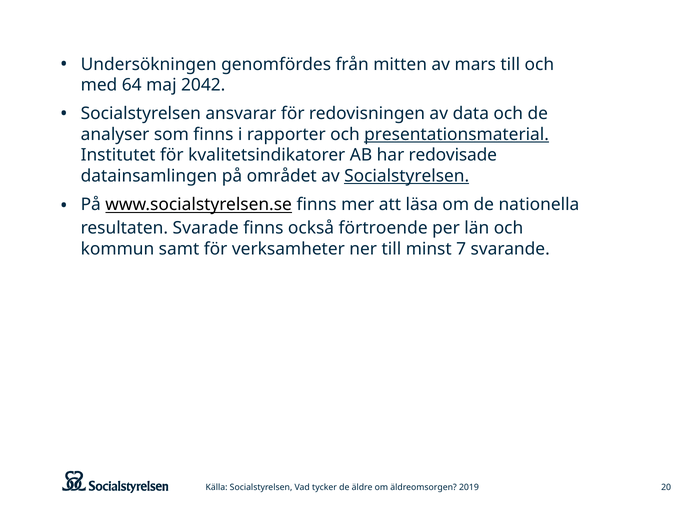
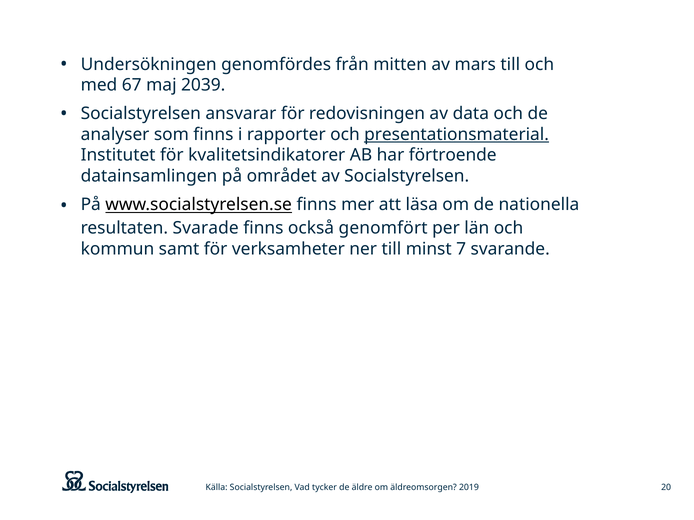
64: 64 -> 67
2042: 2042 -> 2039
redovisade: redovisade -> förtroende
Socialstyrelsen at (407, 176) underline: present -> none
förtroende: förtroende -> genomfört
